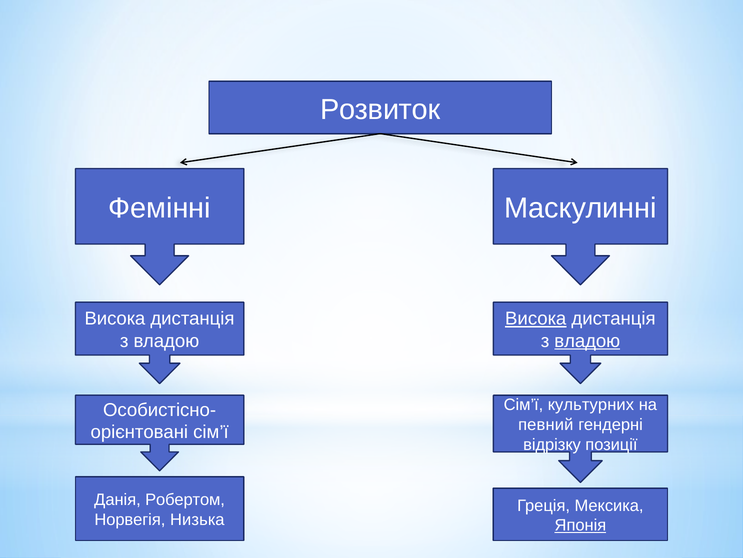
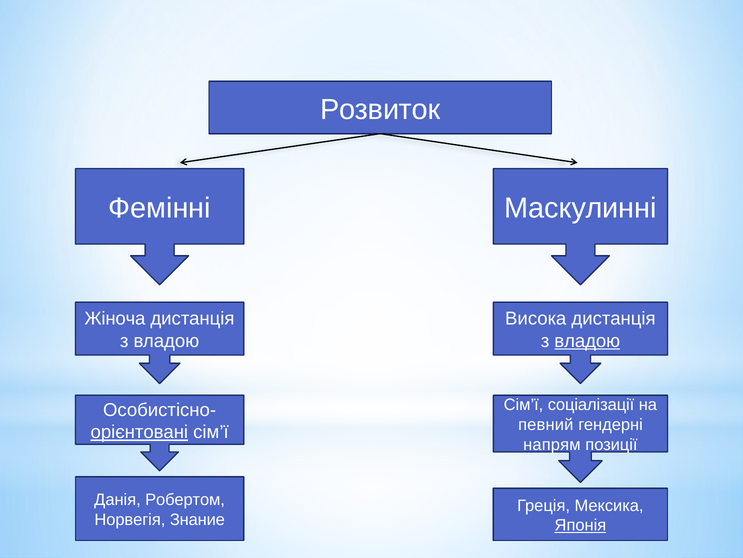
Висока at (115, 318): Висока -> Жіноча
Висока at (536, 318) underline: present -> none
культурних: культурних -> соціалізації
орієнтовані underline: none -> present
відрізку: відрізку -> напрям
Низька: Низька -> Знание
